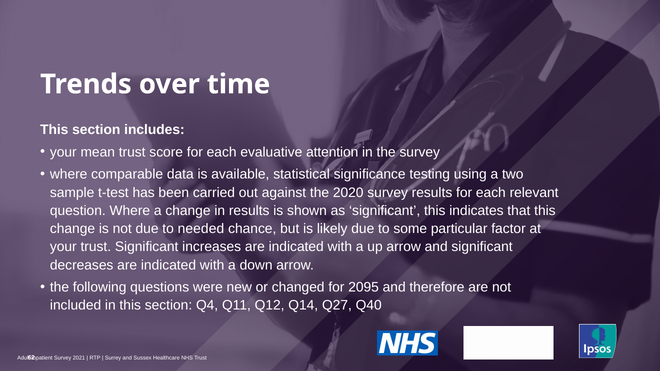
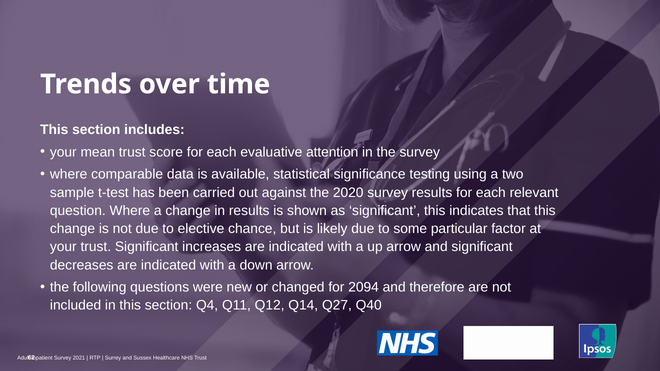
needed: needed -> elective
2095: 2095 -> 2094
